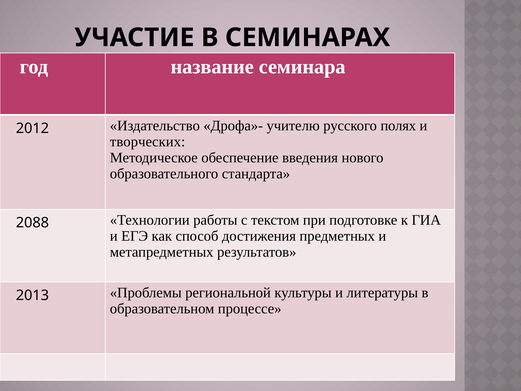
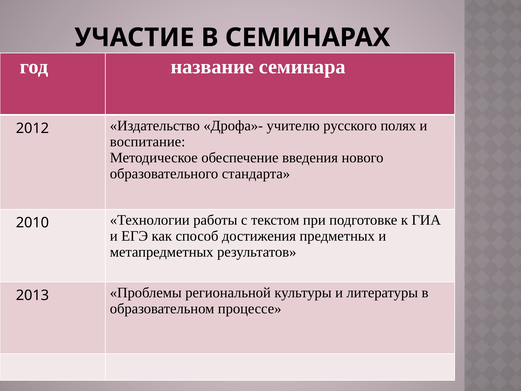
творческих: творческих -> воспитание
2088: 2088 -> 2010
